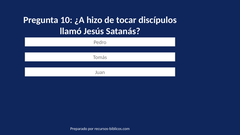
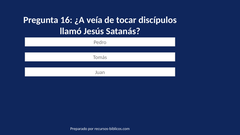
10: 10 -> 16
hizo: hizo -> veía
